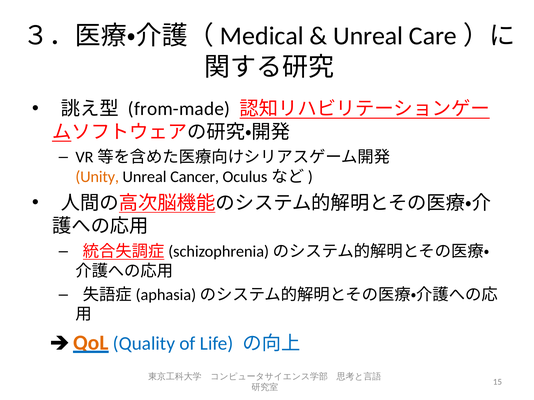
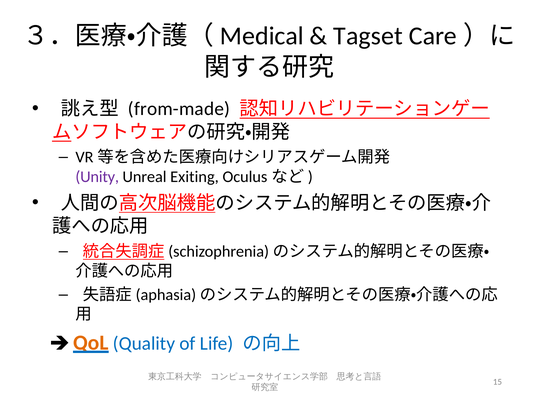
Unreal at (368, 36): Unreal -> Tagset
Unity colour: orange -> purple
Cancer: Cancer -> Exiting
